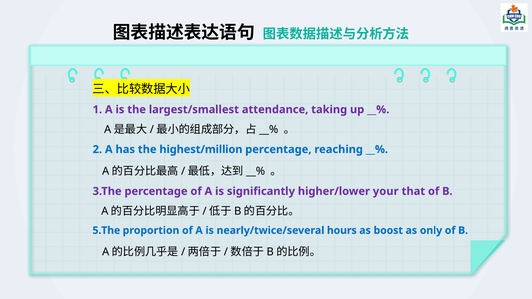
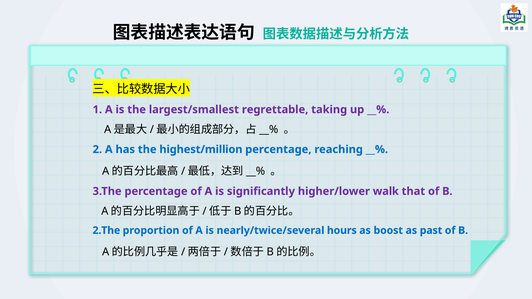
attendance: attendance -> regrettable
your: your -> walk
5.The: 5.The -> 2.The
only: only -> past
